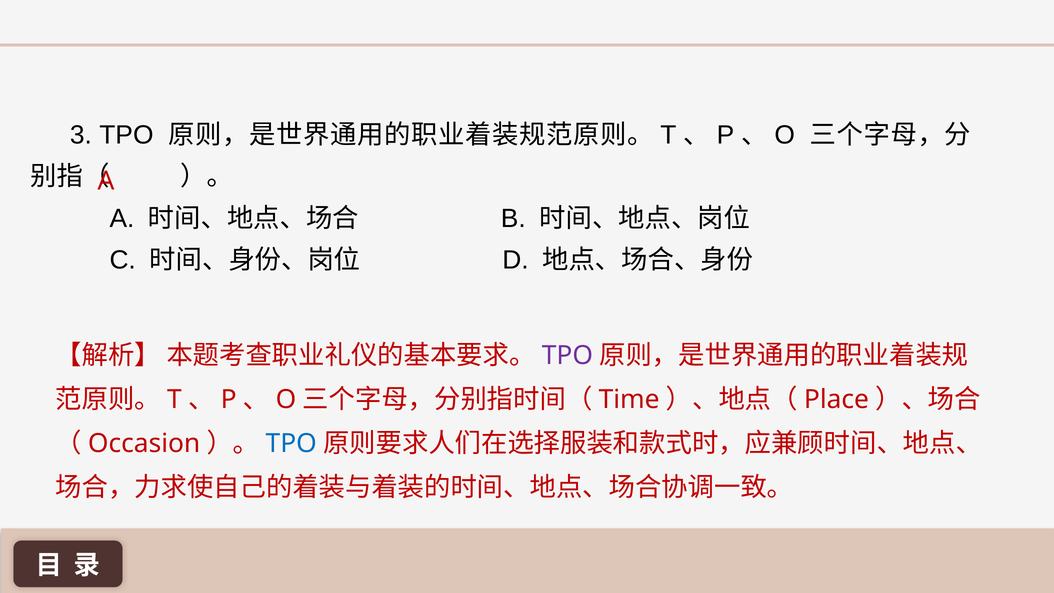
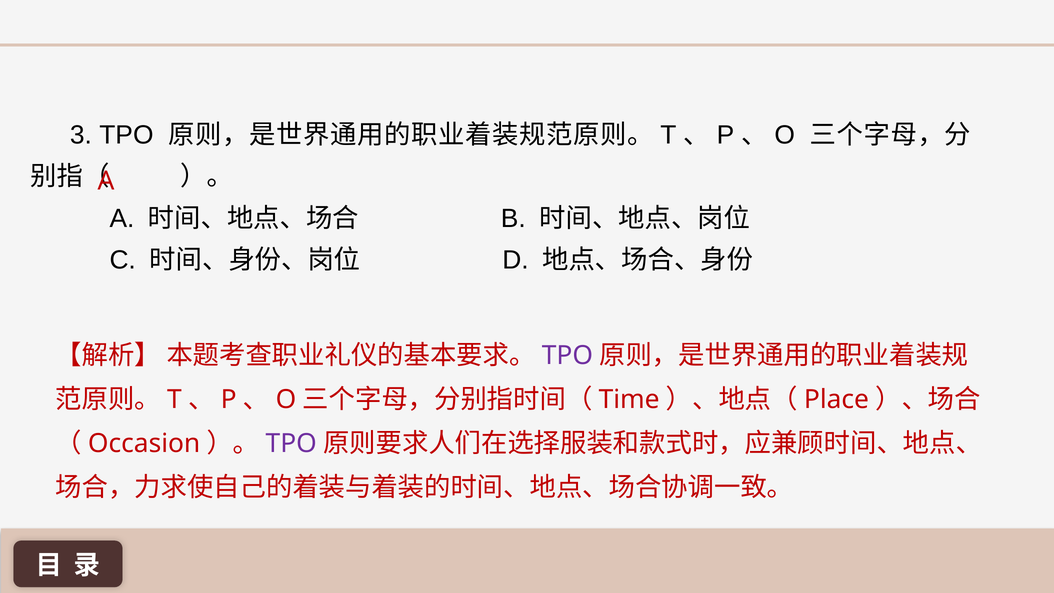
TPO at (291, 444) colour: blue -> purple
